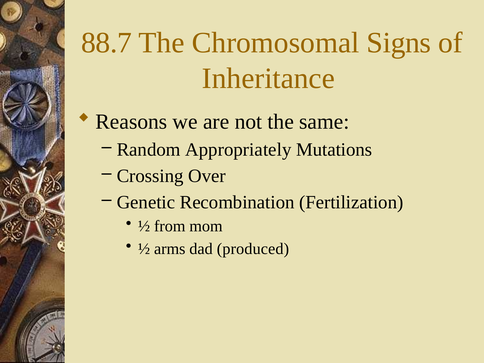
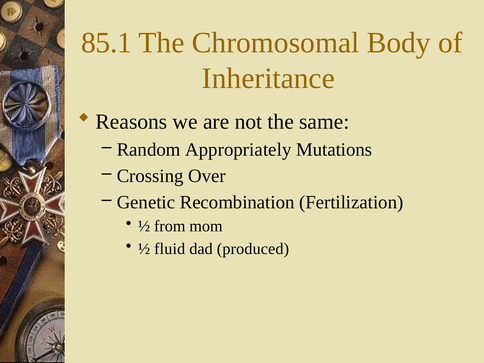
88.7: 88.7 -> 85.1
Signs: Signs -> Body
arms: arms -> fluid
